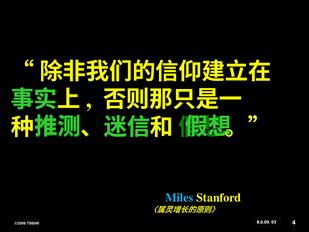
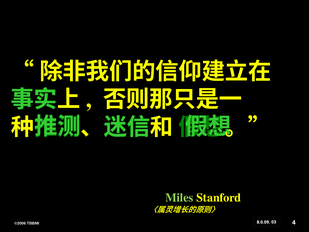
Miles colour: light blue -> light green
